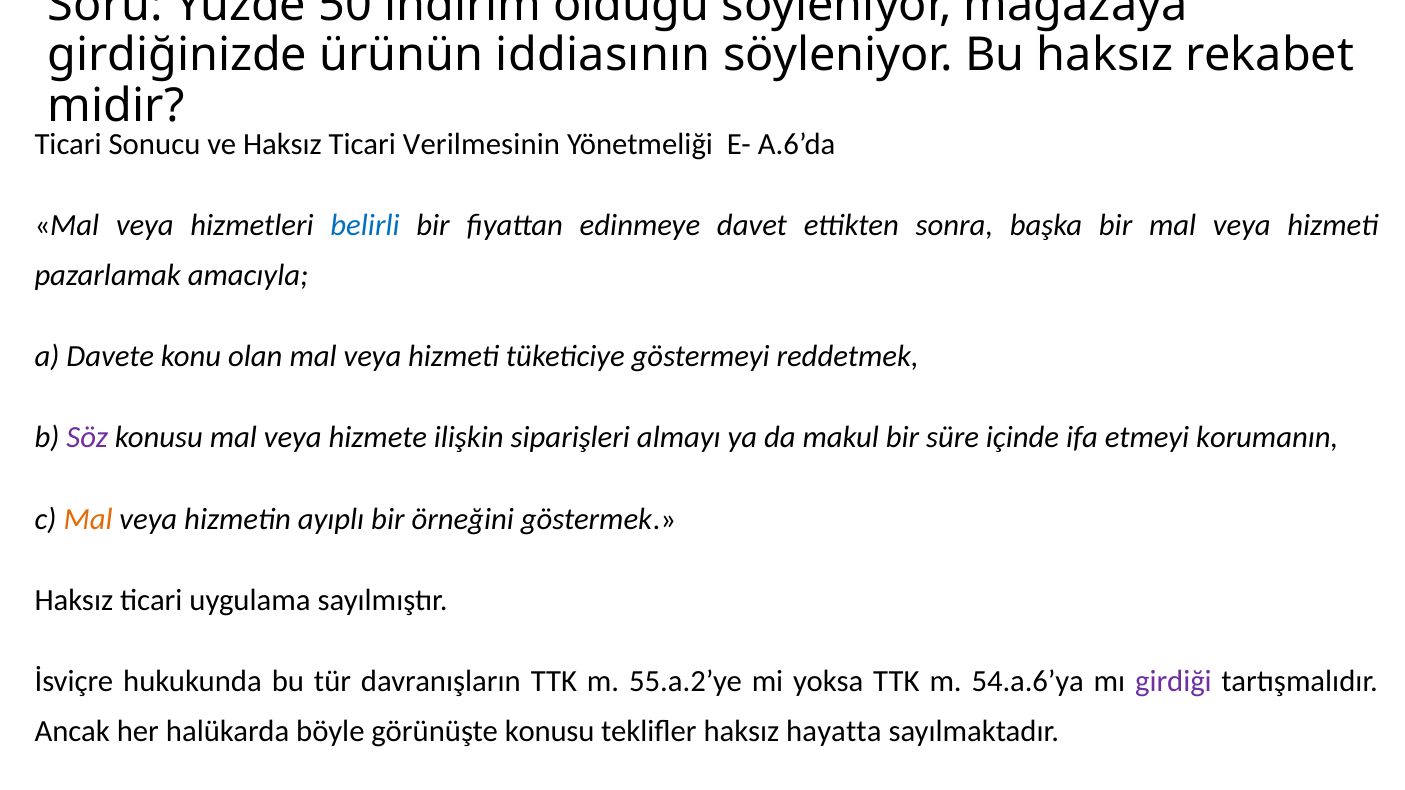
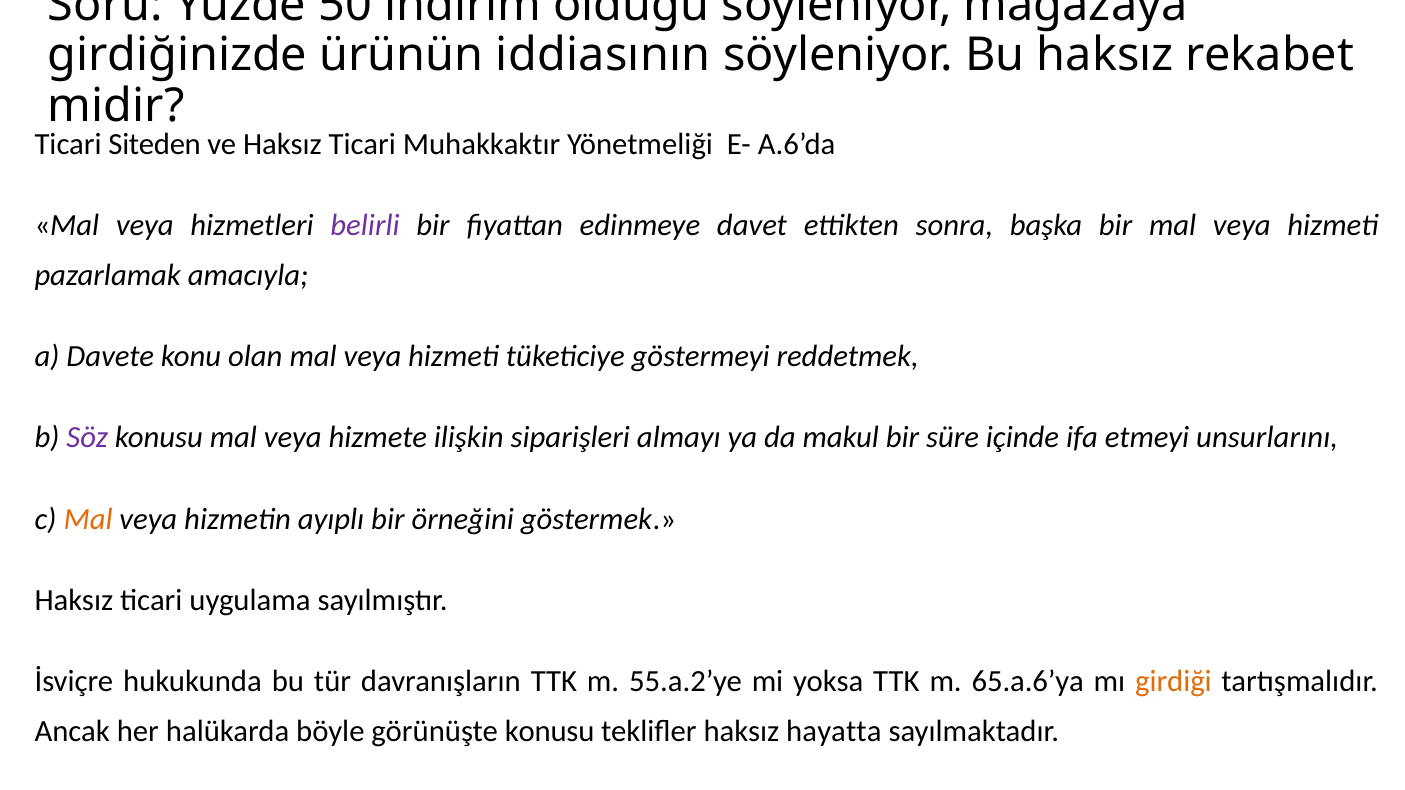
Sonucu: Sonucu -> Siteden
Verilmesinin: Verilmesinin -> Muhakkaktır
belirli colour: blue -> purple
korumanın: korumanın -> unsurlarını
54.a.6’ya: 54.a.6’ya -> 65.a.6’ya
girdiği colour: purple -> orange
